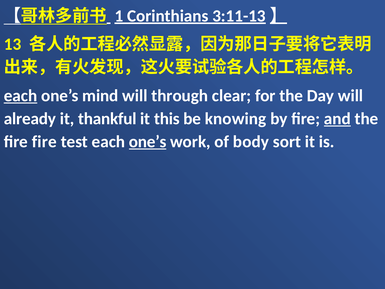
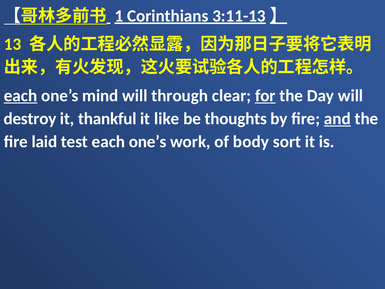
for underline: none -> present
already: already -> destroy
this: this -> like
knowing: knowing -> thoughts
fire fire: fire -> laid
one’s at (148, 142) underline: present -> none
